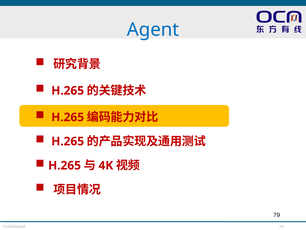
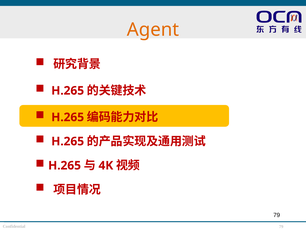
Agent colour: blue -> orange
